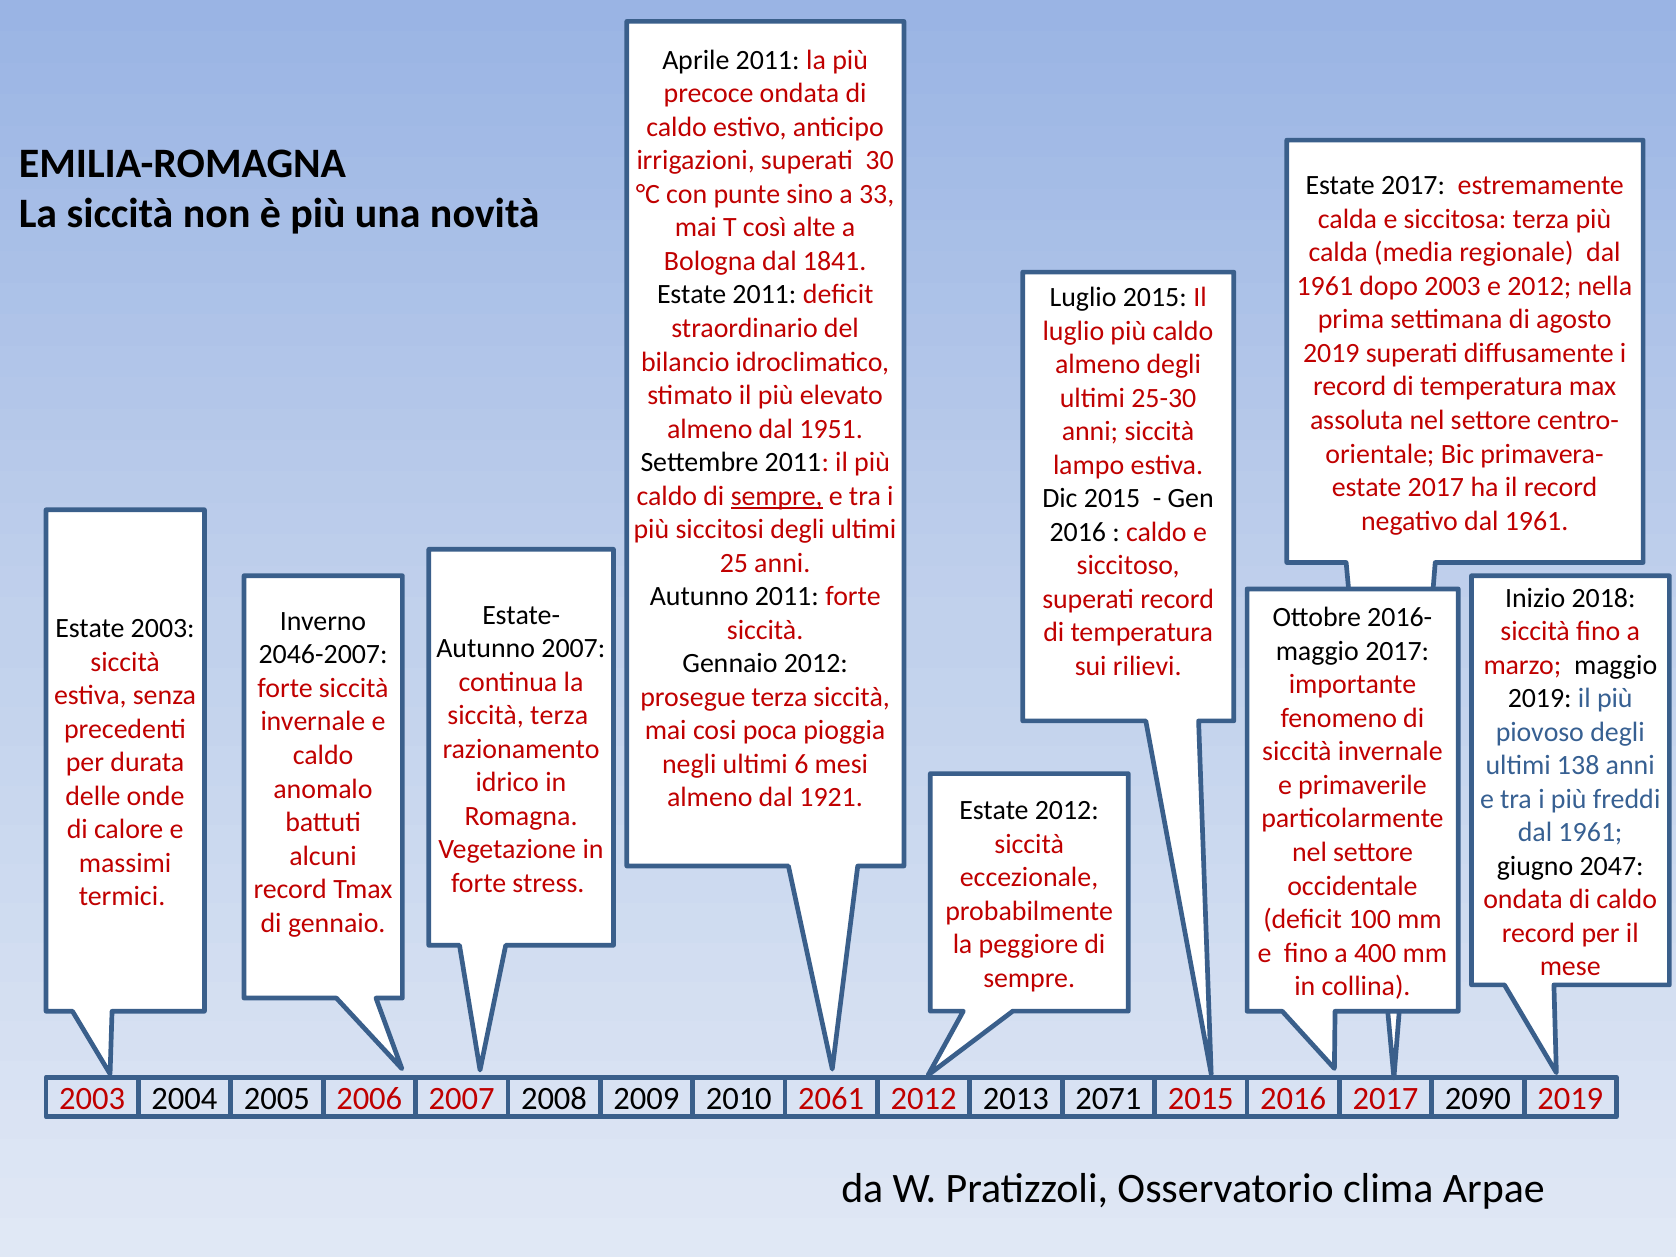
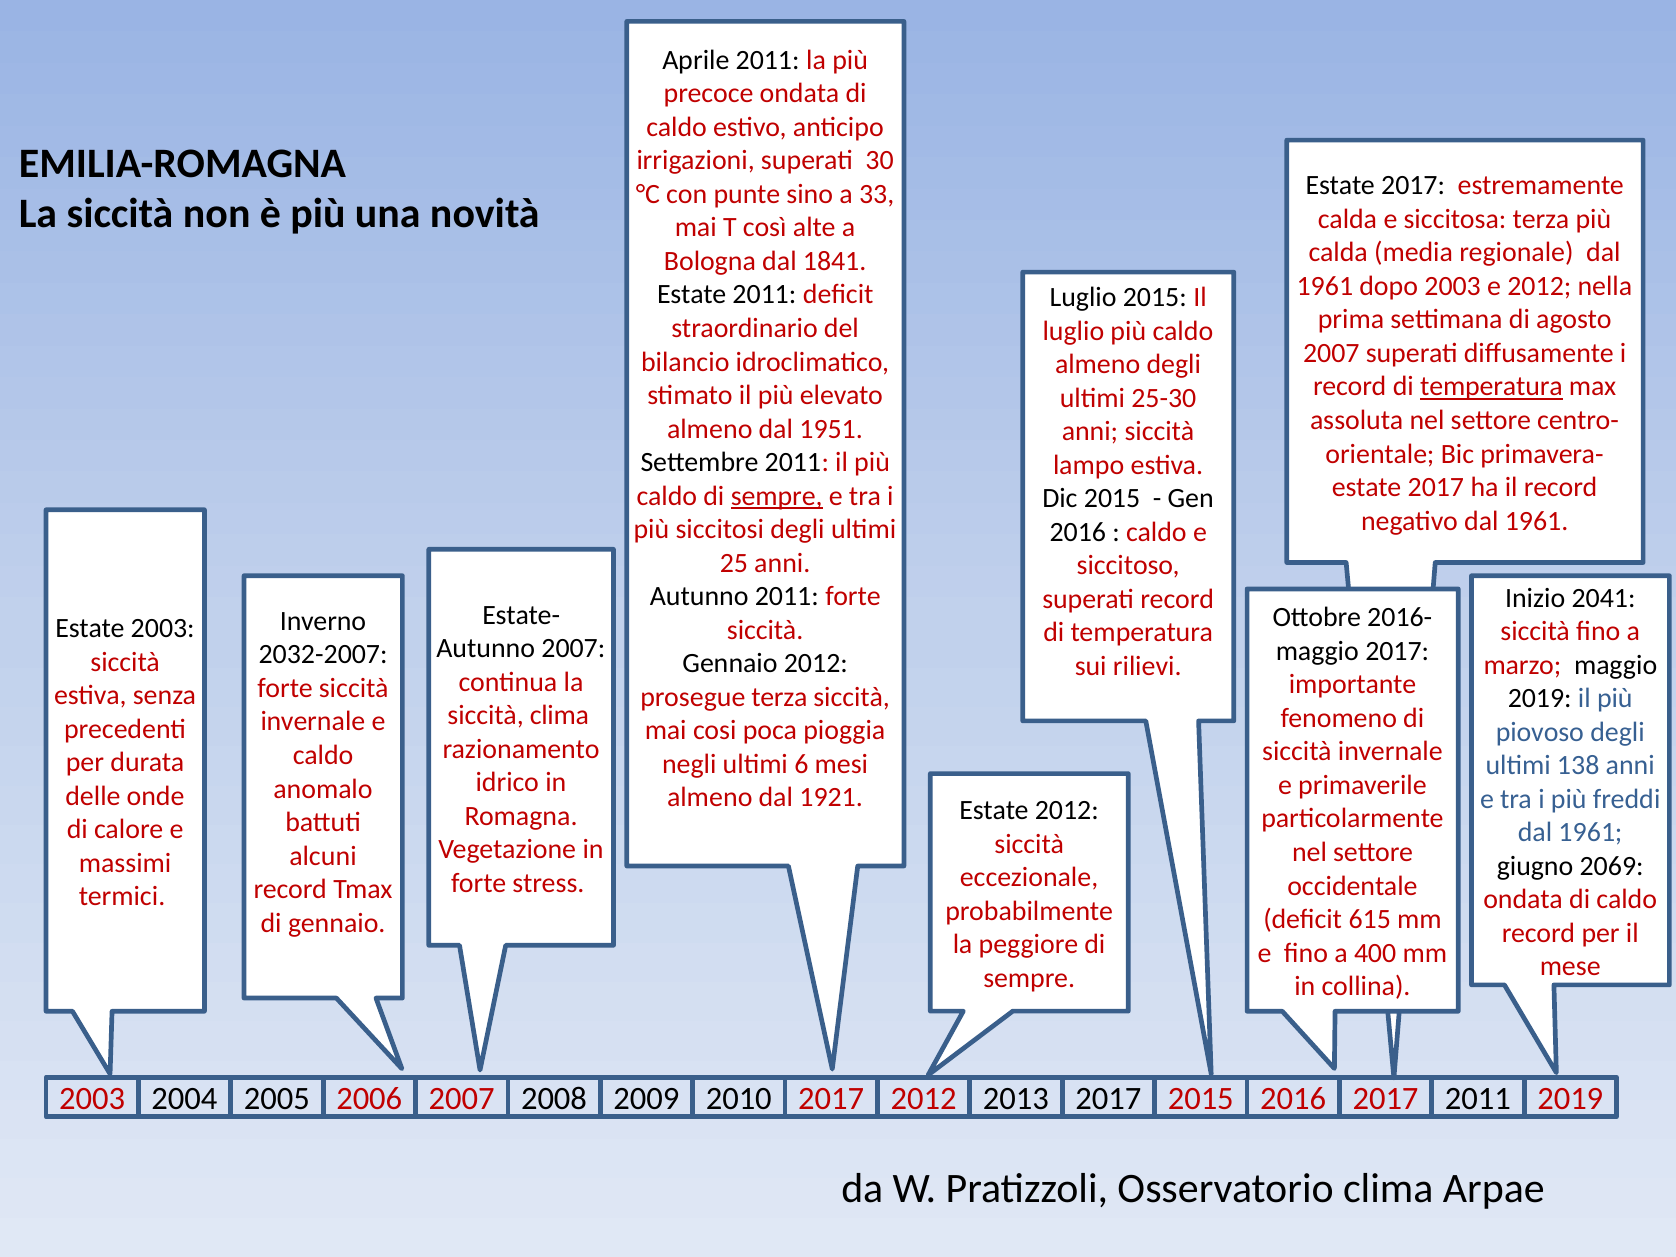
2019 at (1331, 353): 2019 -> 2007
temperatura at (1491, 387) underline: none -> present
2018: 2018 -> 2041
2046-2007: 2046-2007 -> 2032-2007
siccità terza: terza -> clima
2047: 2047 -> 2069
100: 100 -> 615
2010 2061: 2061 -> 2017
2013 2071: 2071 -> 2017
2017 2090: 2090 -> 2011
